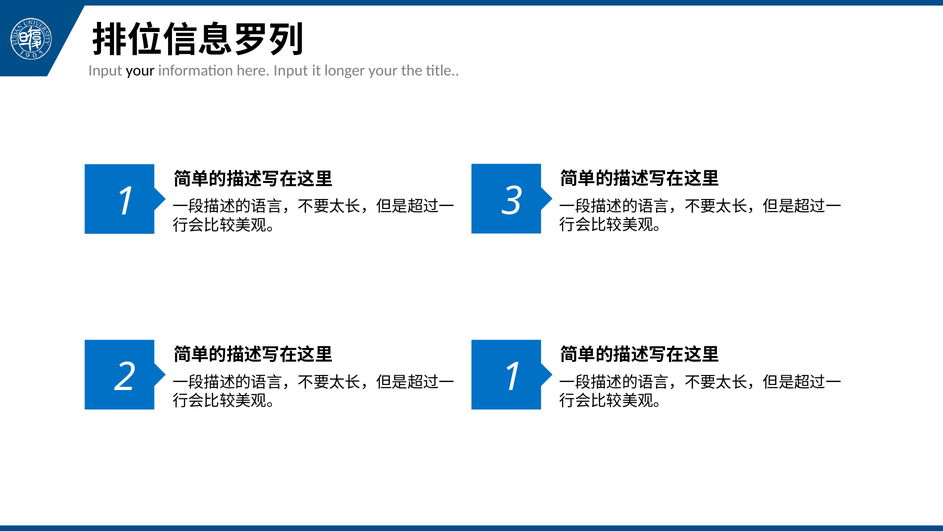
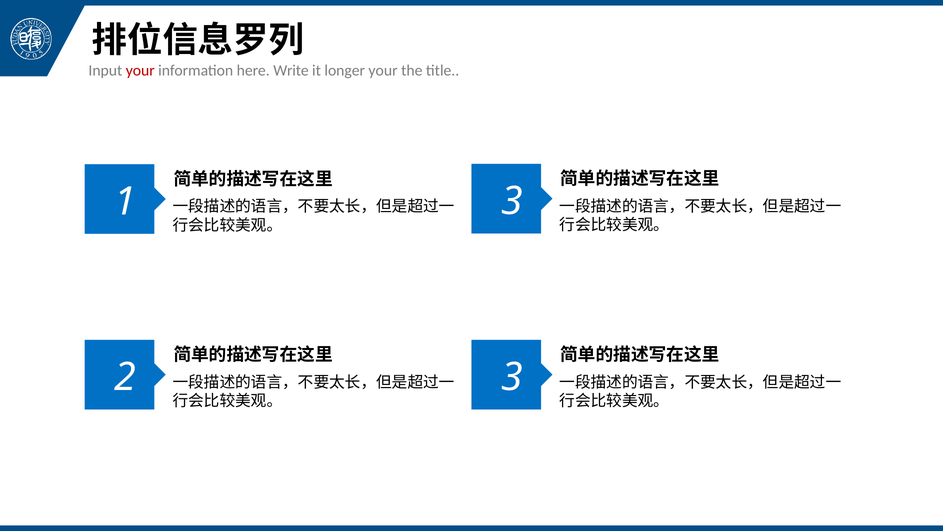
your at (140, 71) colour: black -> red
here Input: Input -> Write
1 at (512, 377): 1 -> 3
